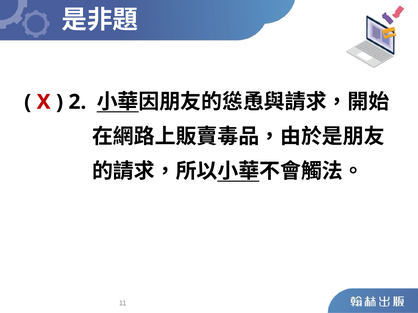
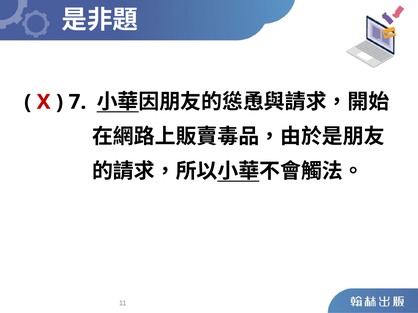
2: 2 -> 7
